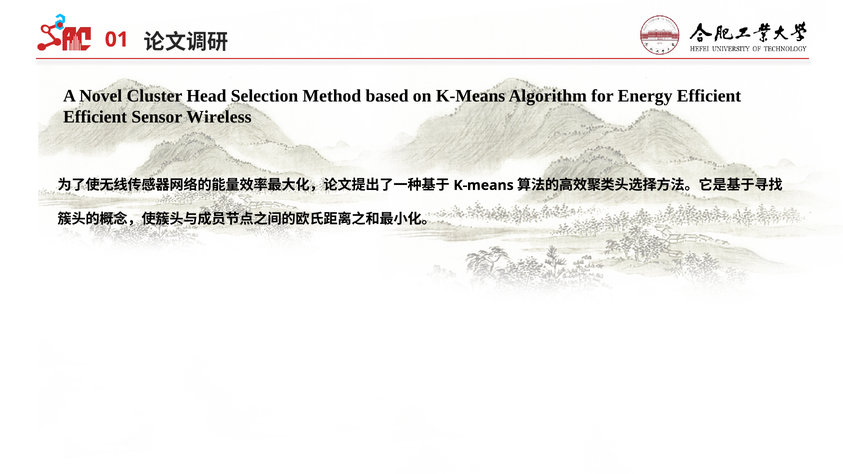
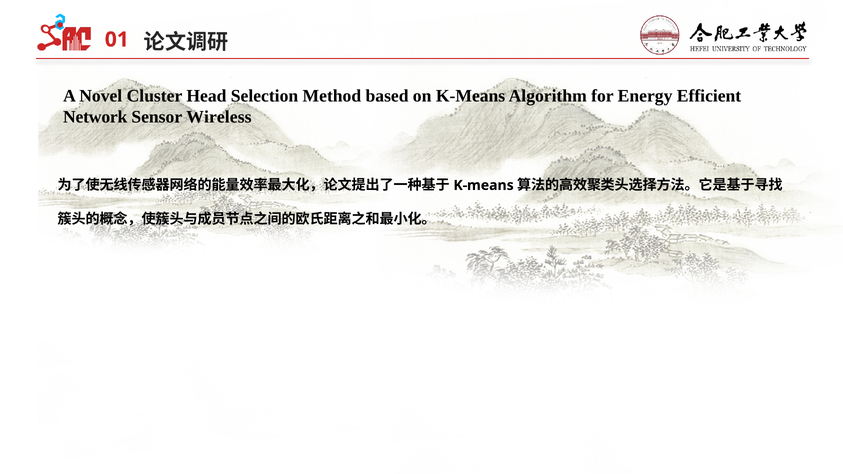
Efficient at (95, 117): Efficient -> Network
